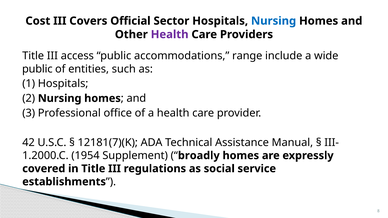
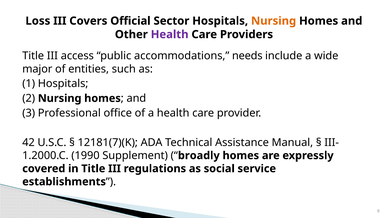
Cost: Cost -> Loss
Nursing at (274, 21) colour: blue -> orange
range: range -> needs
public at (37, 69): public -> major
1954: 1954 -> 1990
